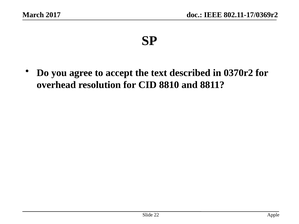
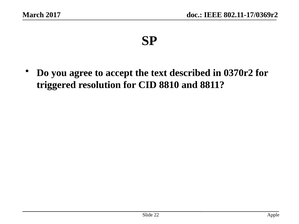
overhead: overhead -> triggered
